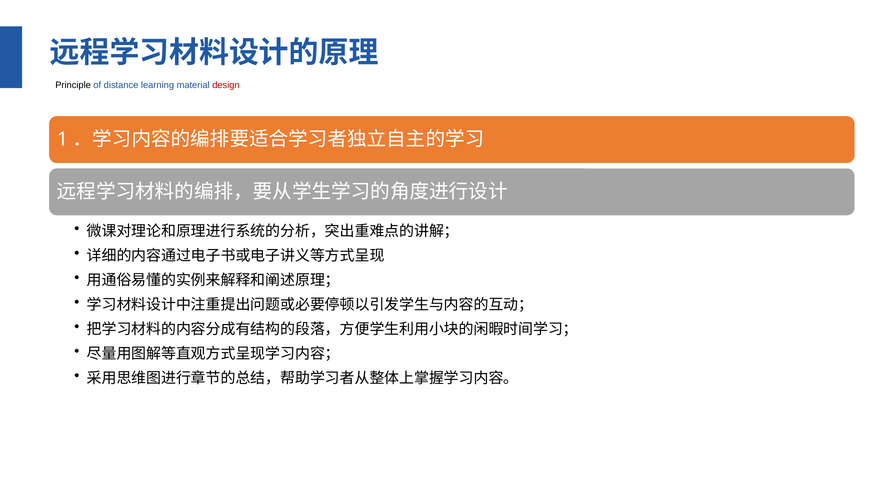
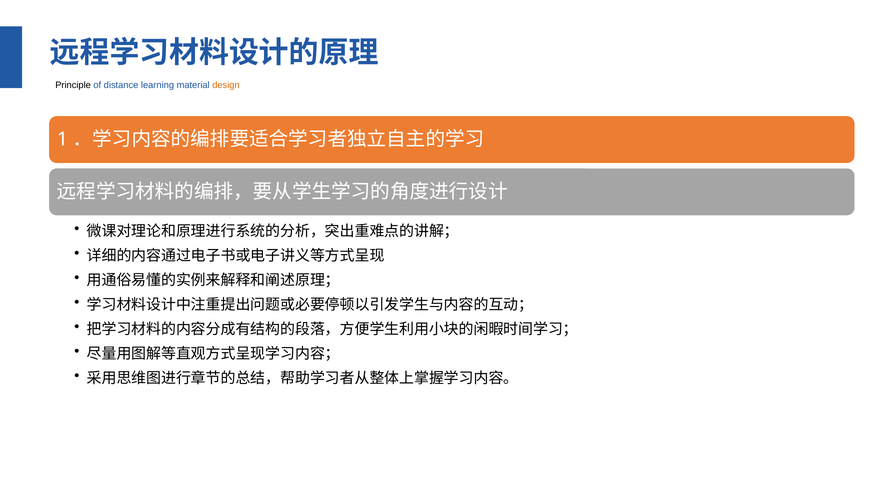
design colour: red -> orange
